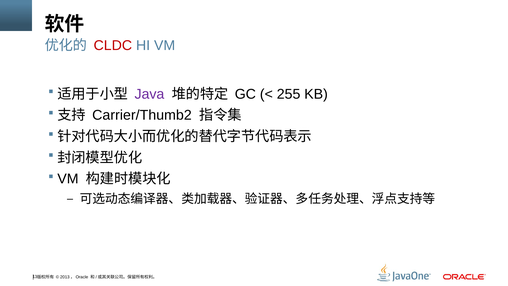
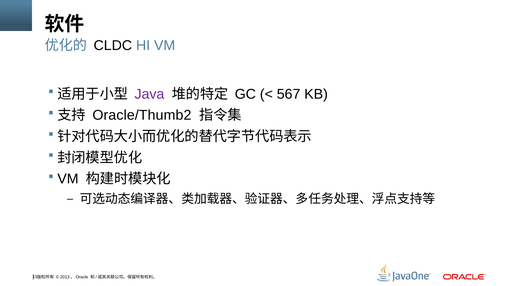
CLDC colour: red -> black
255: 255 -> 567
Carrier/Thumb2: Carrier/Thumb2 -> Oracle/Thumb2
